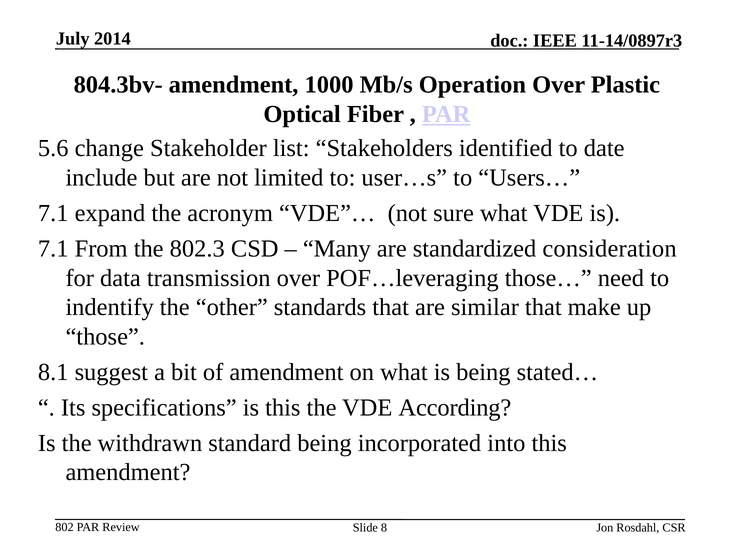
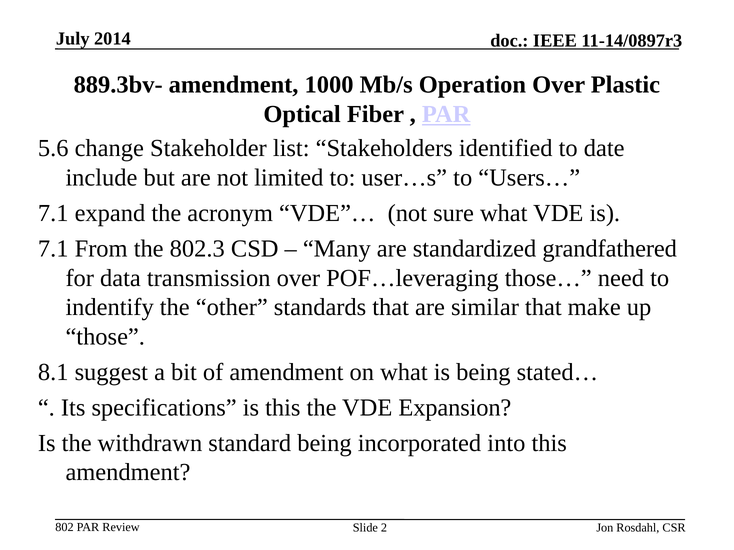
804.3bv-: 804.3bv- -> 889.3bv-
consideration: consideration -> grandfathered
According: According -> Expansion
8: 8 -> 2
